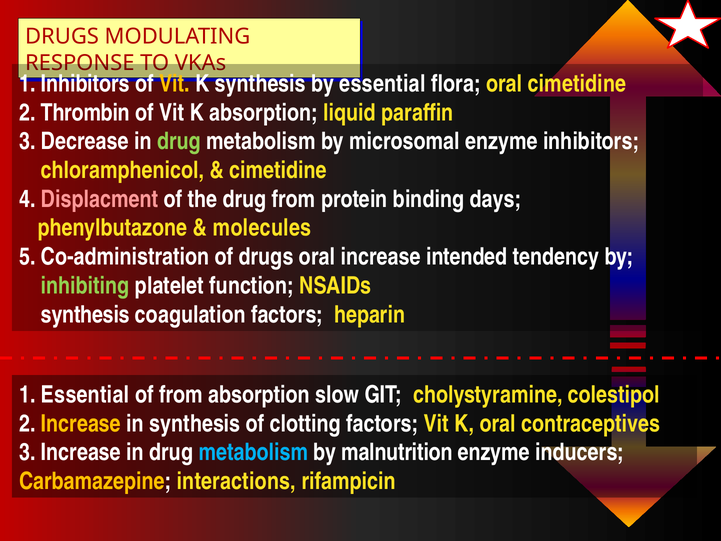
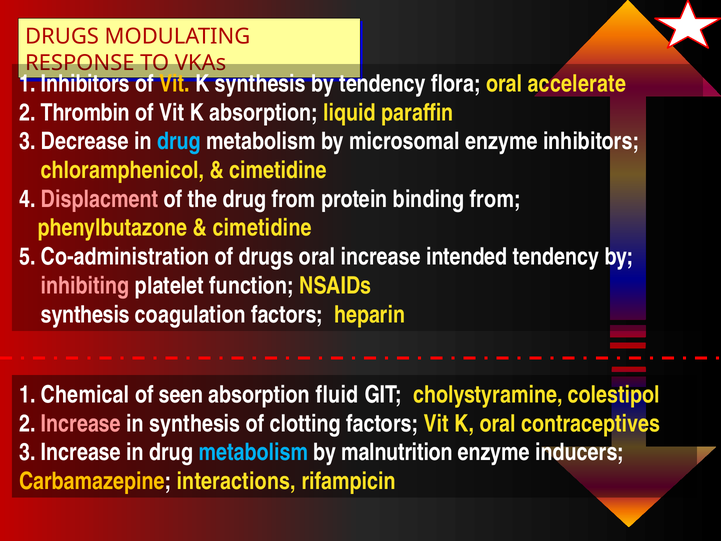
by essential: essential -> tendency
oral cimetidine: cimetidine -> accelerate
drug at (179, 141) colour: light green -> light blue
binding days: days -> from
molecules at (262, 228): molecules -> cimetidine
inhibiting colour: light green -> pink
1 Essential: Essential -> Chemical
of from: from -> seen
slow: slow -> fluid
Increase at (81, 423) colour: yellow -> pink
